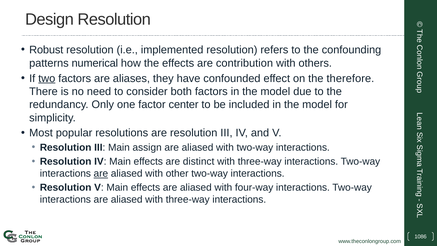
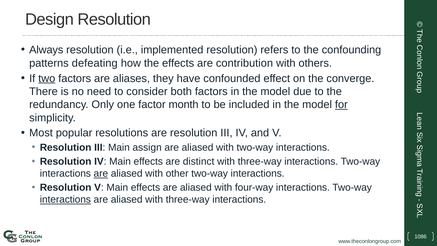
Robust: Robust -> Always
numerical: numerical -> defeating
therefore: therefore -> converge
center: center -> month
for underline: none -> present
interactions at (65, 199) underline: none -> present
